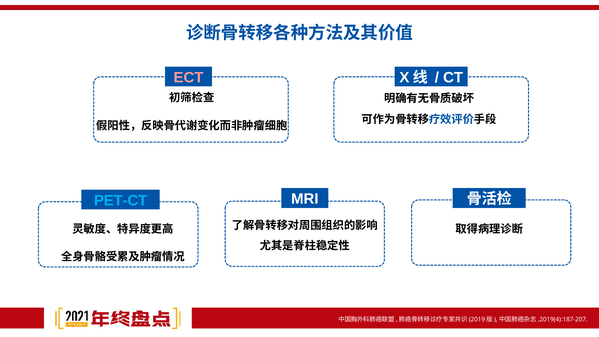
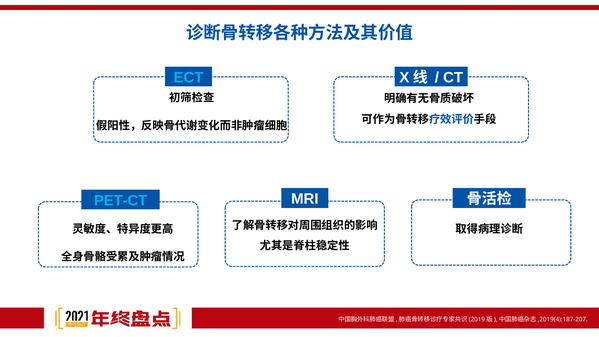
ECT colour: pink -> light blue
